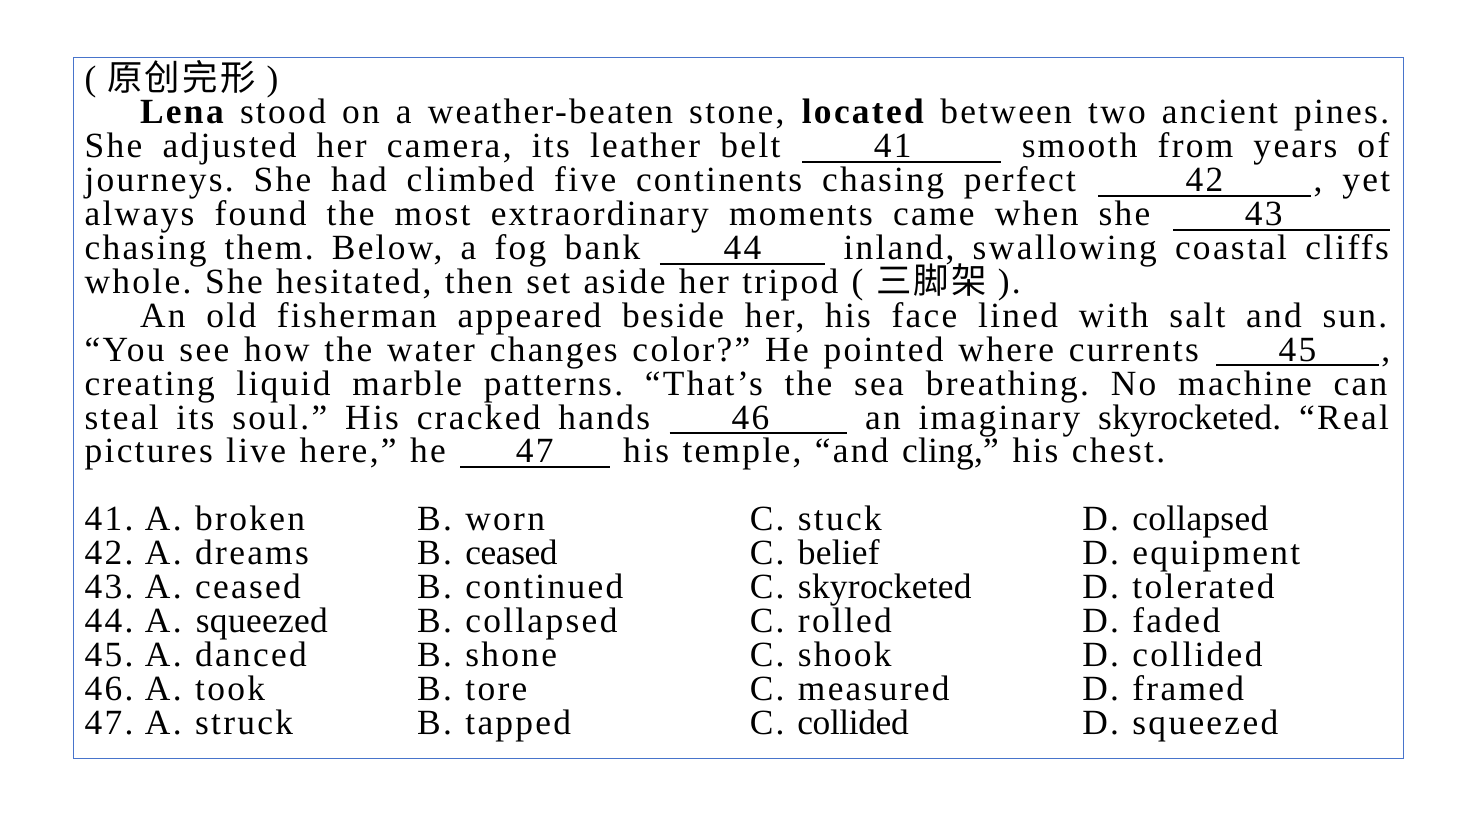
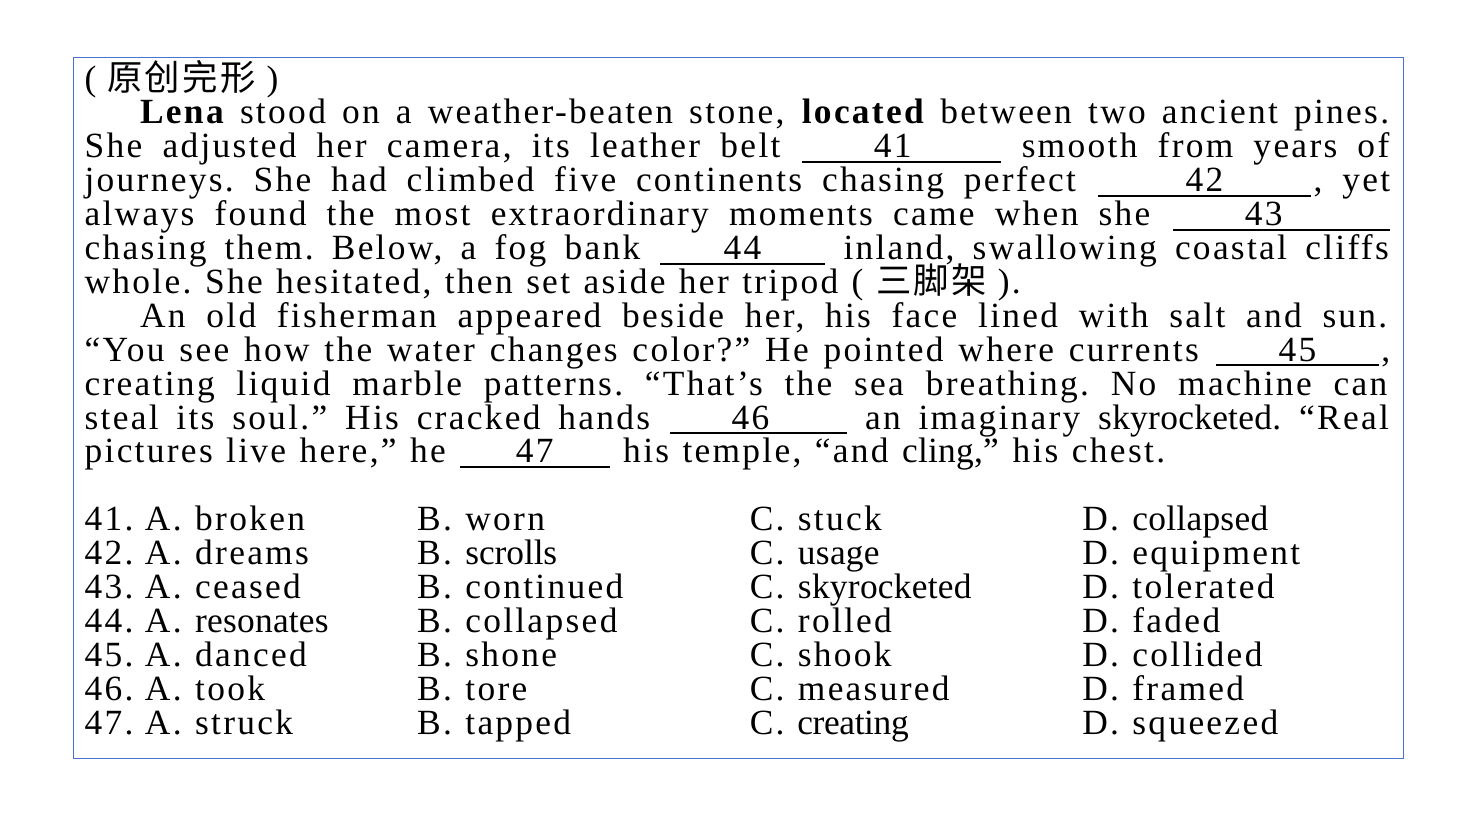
B ceased: ceased -> scrolls
belief: belief -> usage
A squeezed: squeezed -> resonates
C collided: collided -> creating
